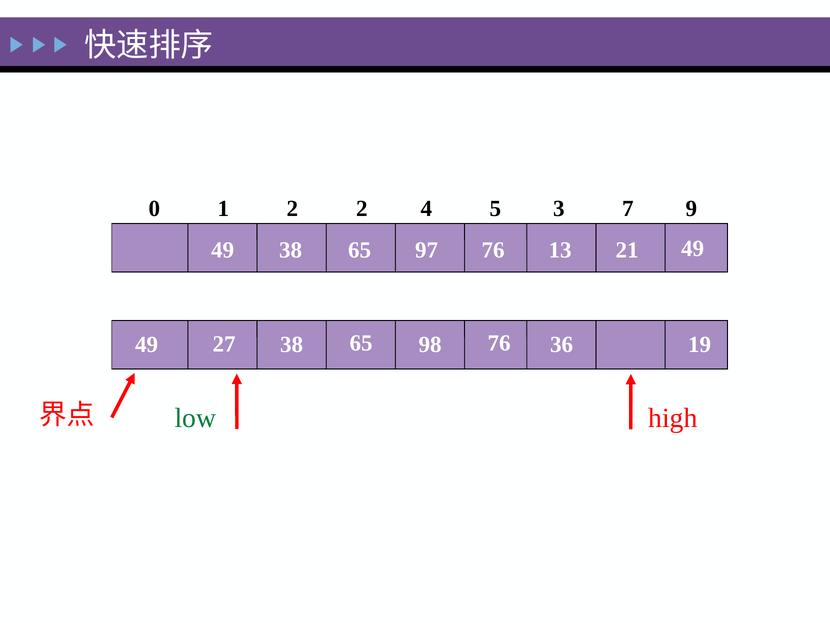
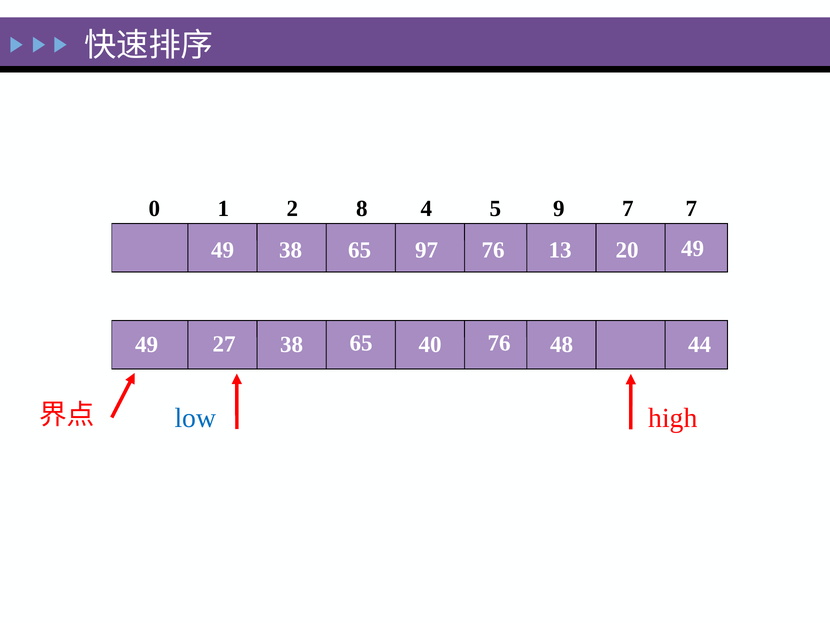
2 2: 2 -> 8
3: 3 -> 9
7 9: 9 -> 7
21: 21 -> 20
98: 98 -> 40
36: 36 -> 48
19: 19 -> 44
low colour: green -> blue
